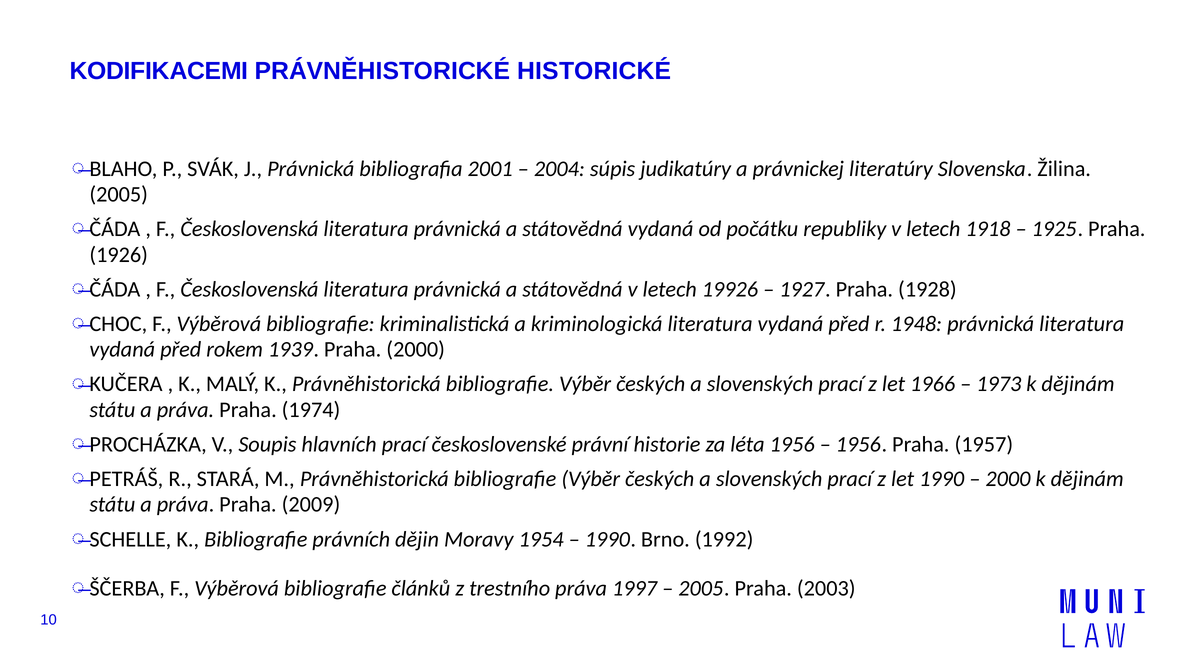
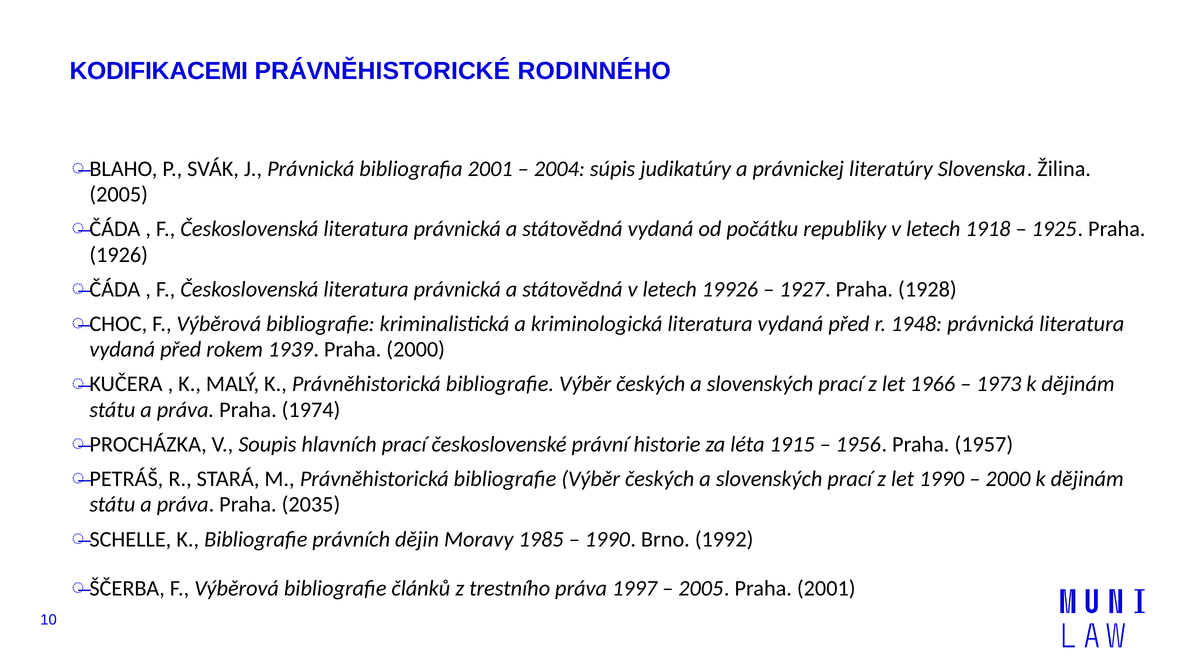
HISTORICKÉ: HISTORICKÉ -> RODINNÉHO
léta 1956: 1956 -> 1915
2009: 2009 -> 2035
1954: 1954 -> 1985
Praha 2003: 2003 -> 2001
